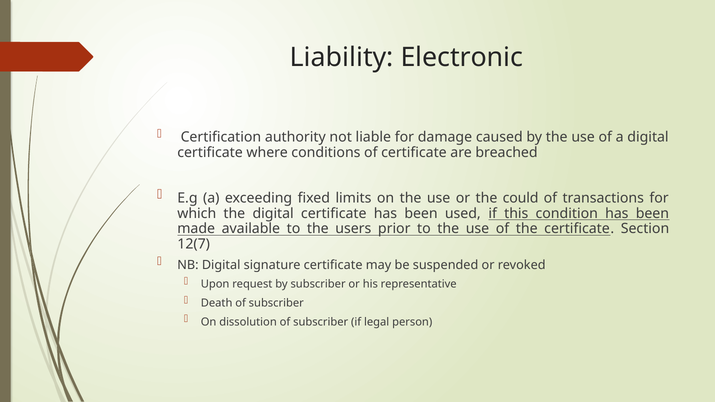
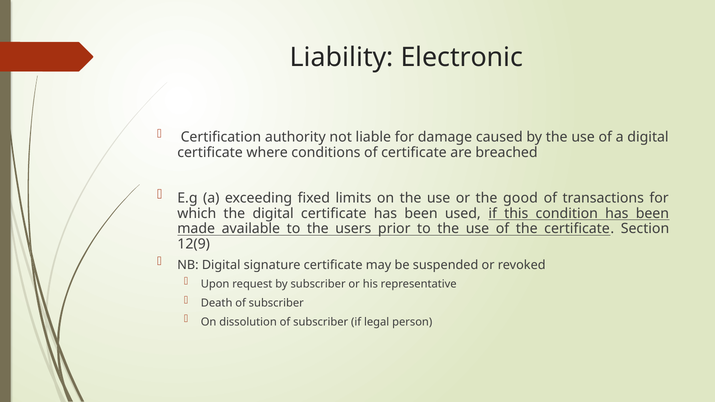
could: could -> good
12(7: 12(7 -> 12(9
